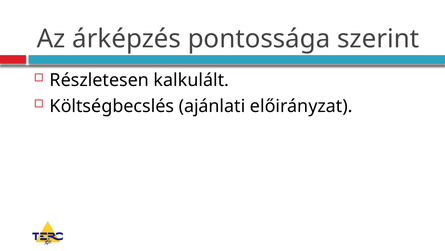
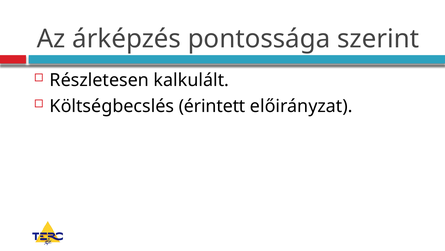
ajánlati: ajánlati -> érintett
